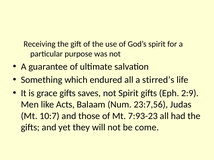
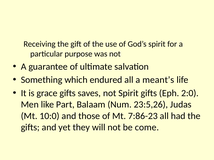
stirred’s: stirred’s -> meant’s
2:9: 2:9 -> 2:0
Acts: Acts -> Part
23:7,56: 23:7,56 -> 23:5,26
10:7: 10:7 -> 10:0
7:93-23: 7:93-23 -> 7:86-23
